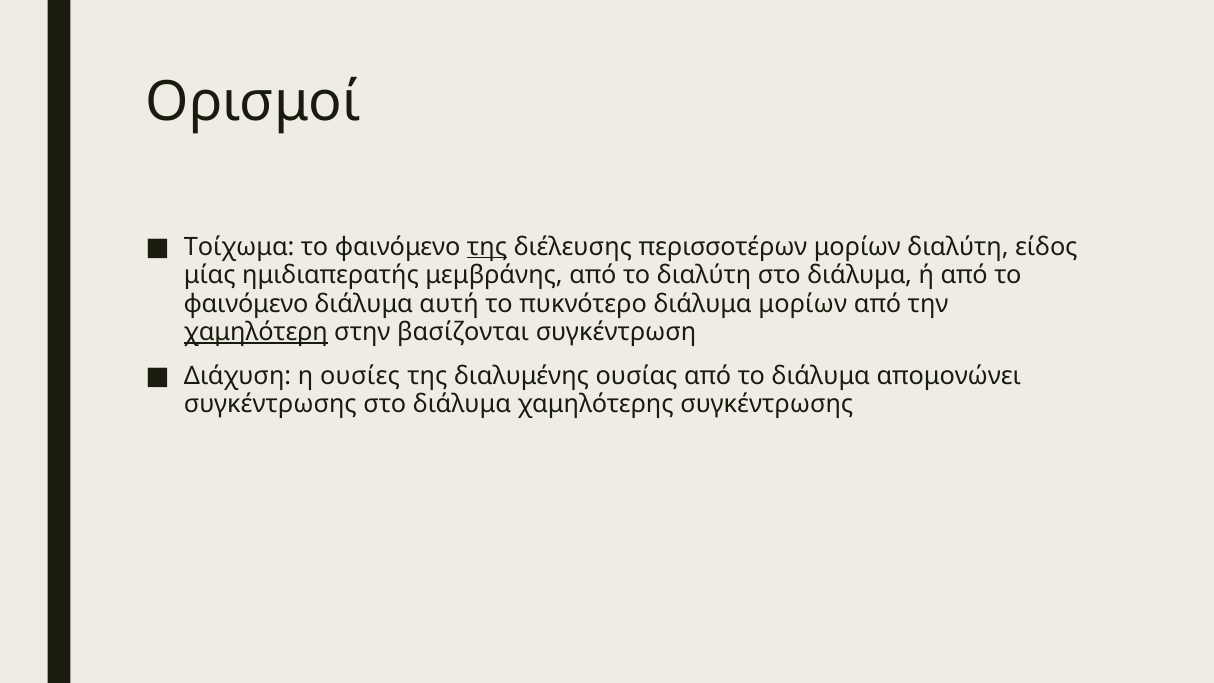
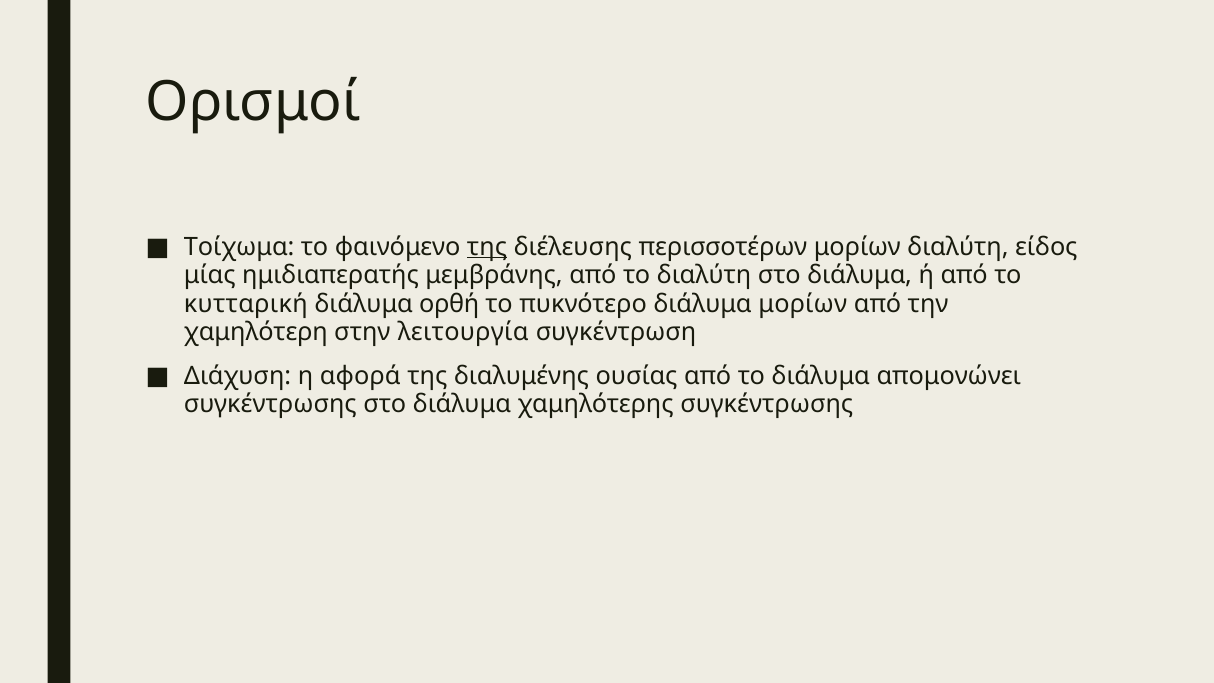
φαινόμενο at (246, 304): φαινόμενο -> κυτταρική
αυτή: αυτή -> ορθή
χαμηλότερη underline: present -> none
βασίζονται: βασίζονται -> λειτουργία
ουσίες: ουσίες -> αφορά
